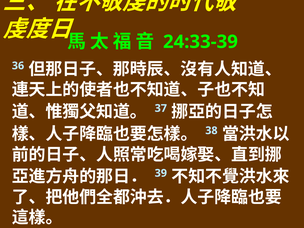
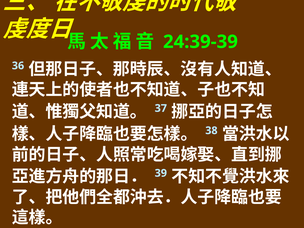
24:33-39: 24:33-39 -> 24:39-39
